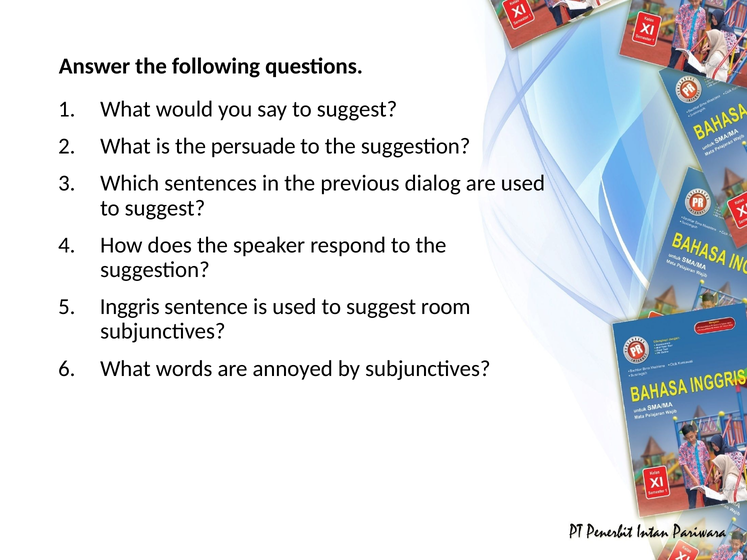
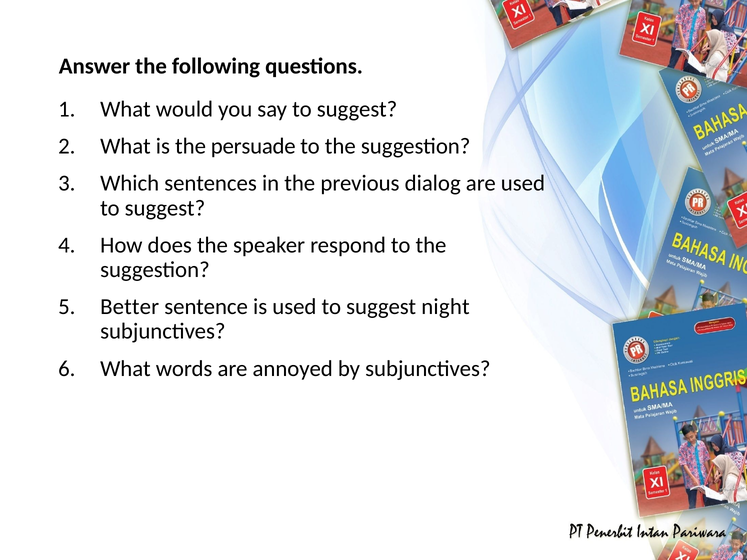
Inggris: Inggris -> Better
room: room -> night
